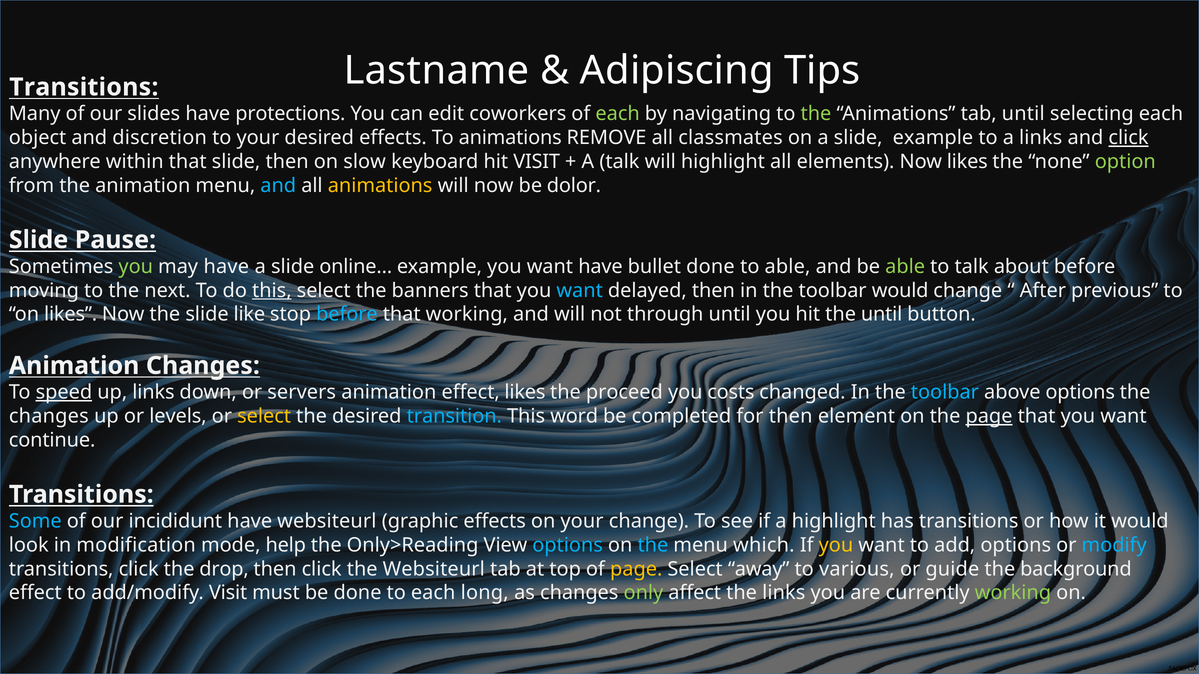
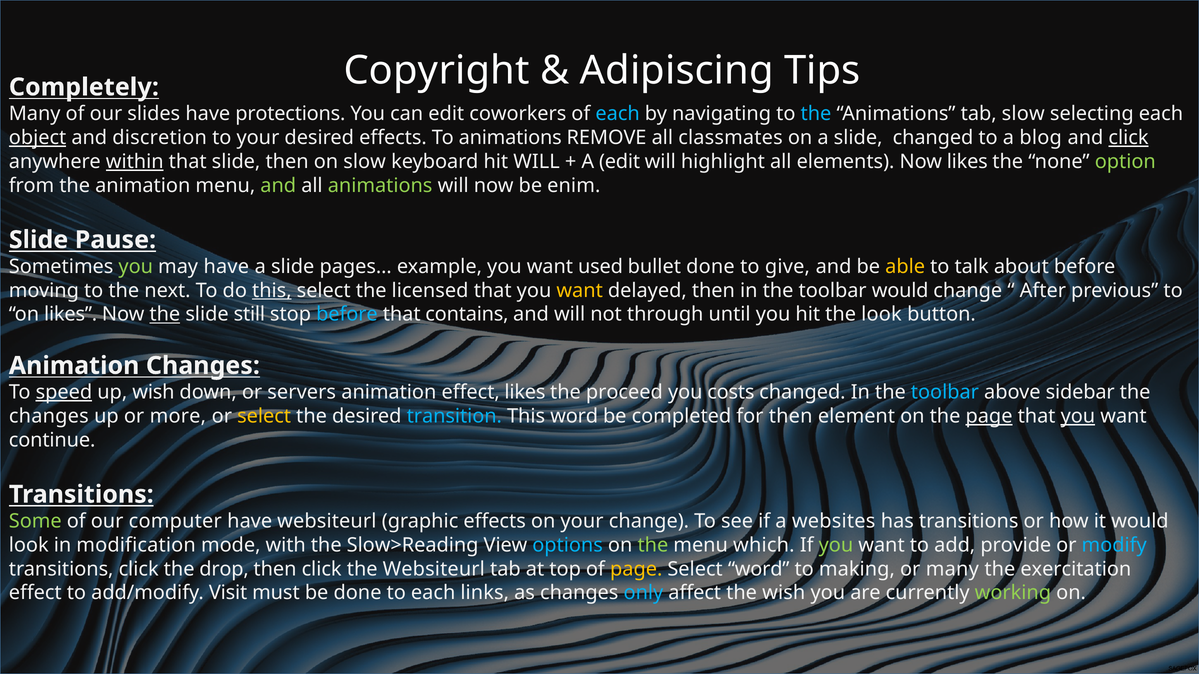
Lastname: Lastname -> Copyright
Transitions at (84, 87): Transitions -> Completely
each at (618, 114) colour: light green -> light blue
the at (816, 114) colour: light green -> light blue
tab until: until -> slow
object underline: none -> present
slide example: example -> changed
a links: links -> blog
within underline: none -> present
hit VISIT: VISIT -> WILL
A talk: talk -> edit
and at (278, 186) colour: light blue -> light green
animations at (380, 186) colour: yellow -> light green
dolor: dolor -> enim
online…: online… -> pages…
want have: have -> used
to able: able -> give
able at (905, 267) colour: light green -> yellow
banners: banners -> licensed
want at (580, 291) colour: light blue -> yellow
the at (165, 315) underline: none -> present
like: like -> still
that working: working -> contains
the until: until -> look
up links: links -> wish
above options: options -> sidebar
levels: levels -> more
you at (1078, 416) underline: none -> present
Some colour: light blue -> light green
incididunt: incididunt -> computer
a highlight: highlight -> websites
help: help -> with
Only>Reading: Only>Reading -> Slow>Reading
the at (653, 545) colour: light blue -> light green
you at (836, 545) colour: yellow -> light green
add options: options -> provide
Select away: away -> word
various: various -> making
or guide: guide -> many
background: background -> exercitation
long: long -> links
only colour: light green -> light blue
the links: links -> wish
